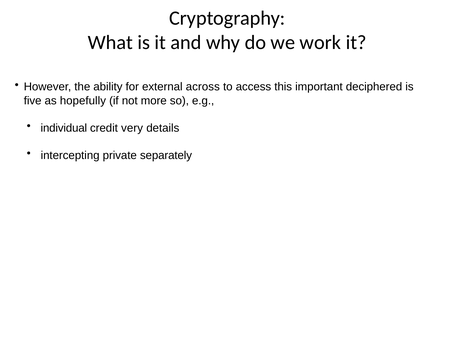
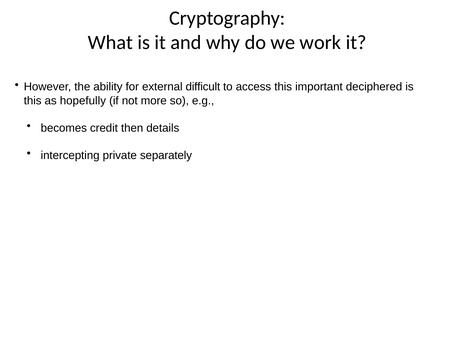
across: across -> difficult
five at (33, 101): five -> this
individual: individual -> becomes
very: very -> then
